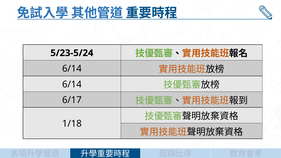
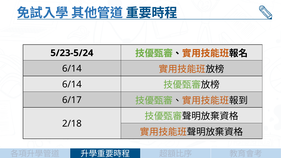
1/18: 1/18 -> 2/18
